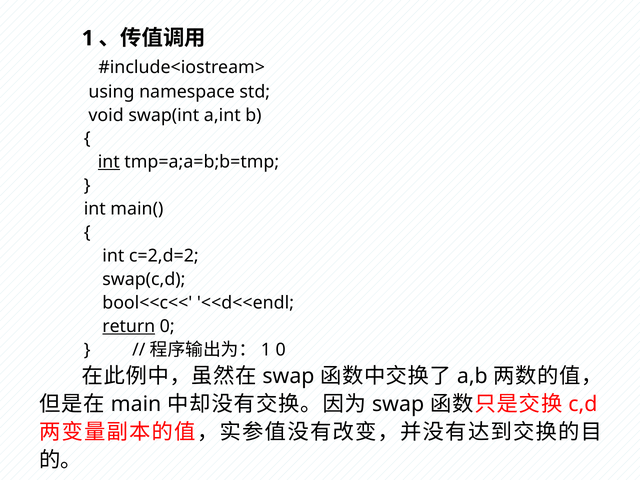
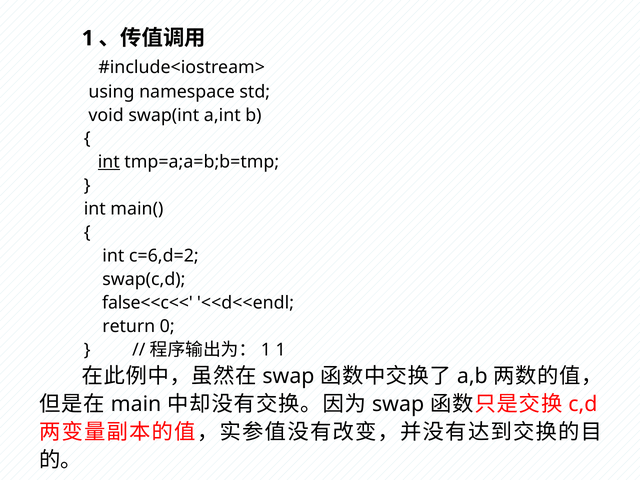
c=2,d=2: c=2,d=2 -> c=6,d=2
bool<<c<<: bool<<c<< -> false<<c<<
return underline: present -> none
0 at (281, 350): 0 -> 1
